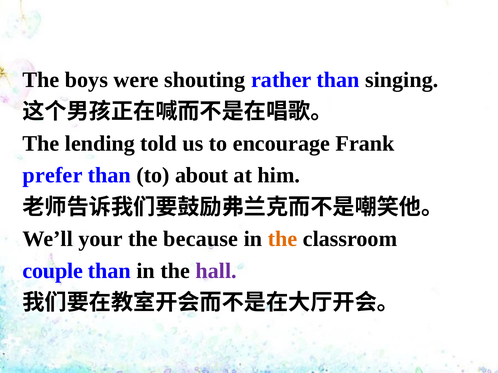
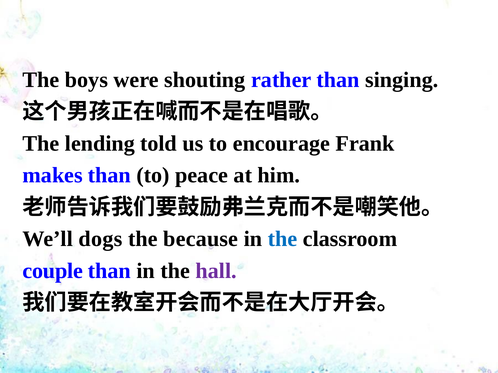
prefer: prefer -> makes
about: about -> peace
your: your -> dogs
the at (283, 239) colour: orange -> blue
